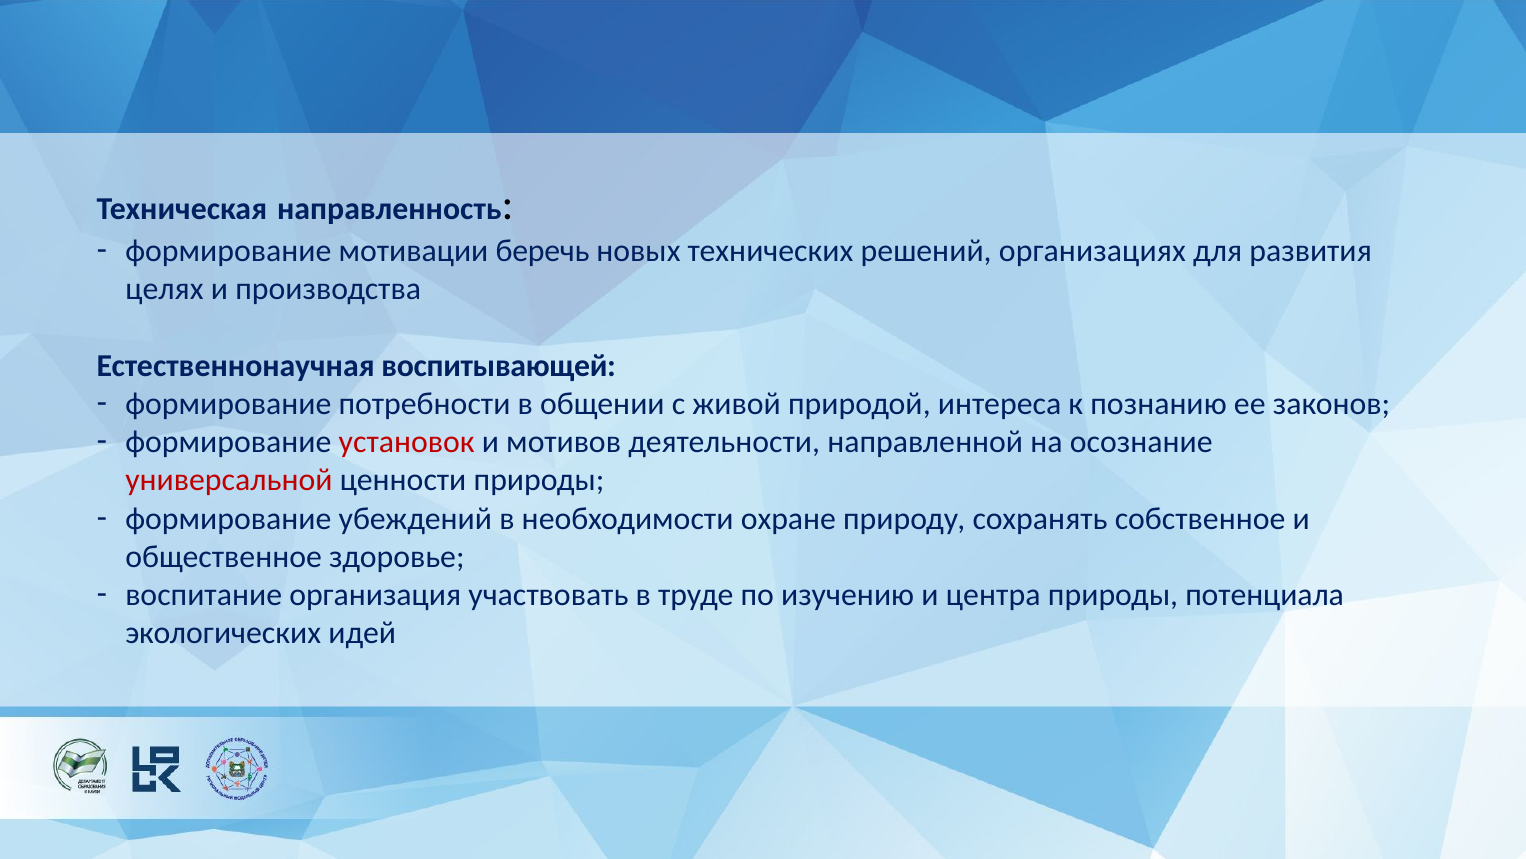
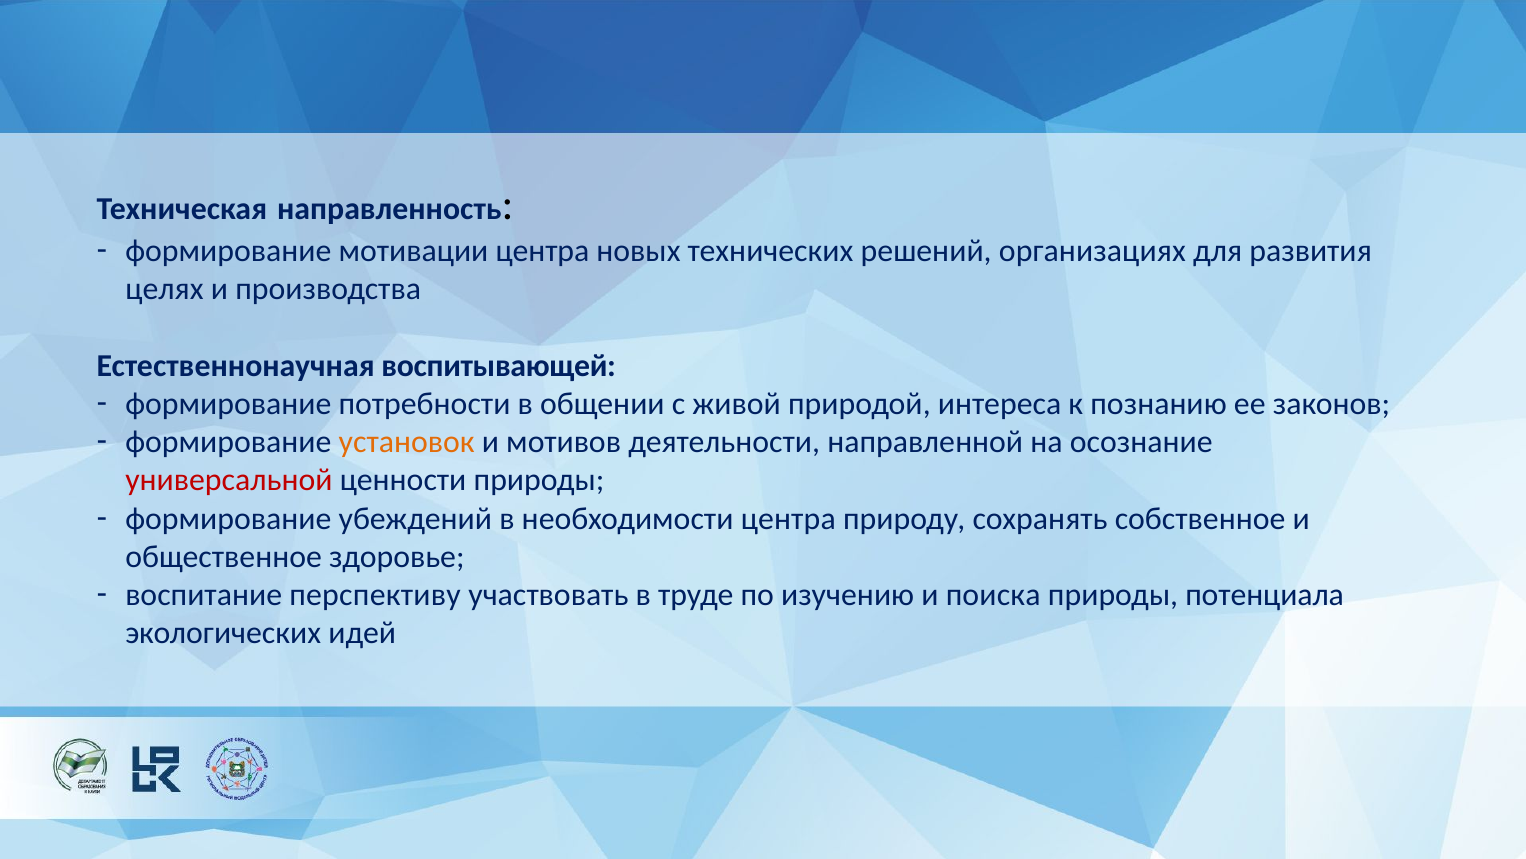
мотивации беречь: беречь -> центра
установок colour: red -> orange
необходимости охране: охране -> центра
организация: организация -> перспективу
центра: центра -> поиска
